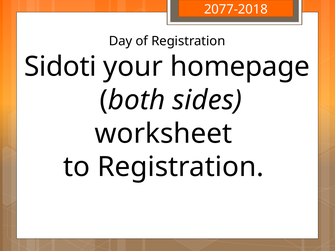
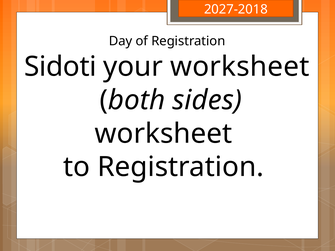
2077-2018: 2077-2018 -> 2027-2018
your homepage: homepage -> worksheet
